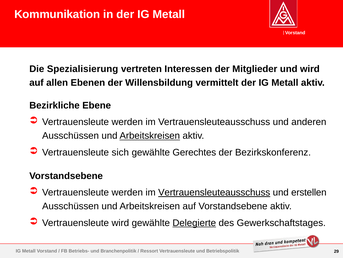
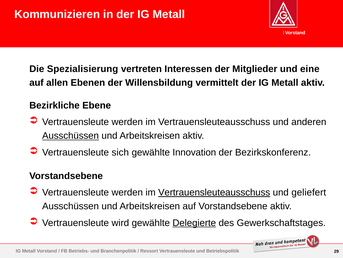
Kommunikation: Kommunikation -> Kommunizieren
und wird: wird -> eine
Ausschüssen at (71, 135) underline: none -> present
Arbeitskreisen at (150, 135) underline: present -> none
Gerechtes: Gerechtes -> Innovation
erstellen: erstellen -> geliefert
